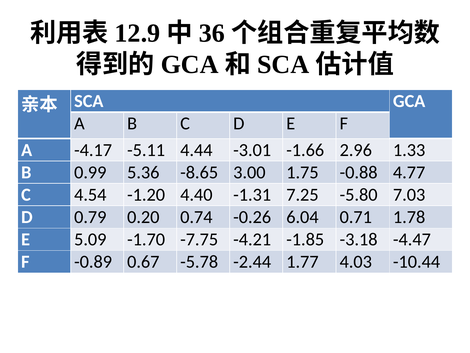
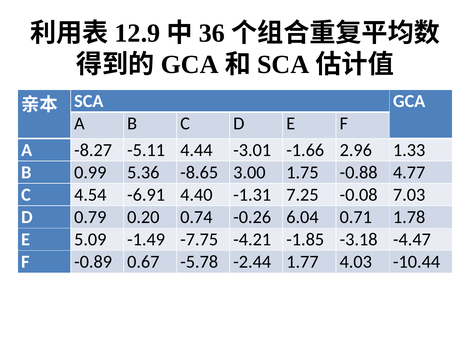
-4.17: -4.17 -> -8.27
-1.20: -1.20 -> -6.91
-5.80: -5.80 -> -0.08
-1.70: -1.70 -> -1.49
